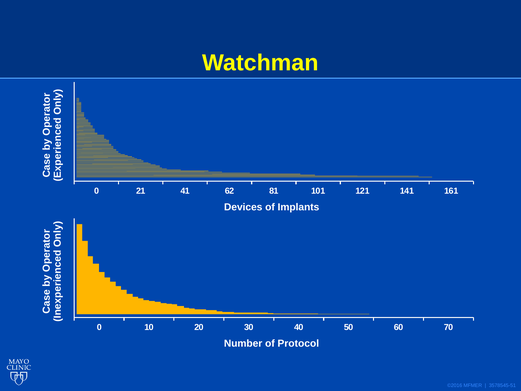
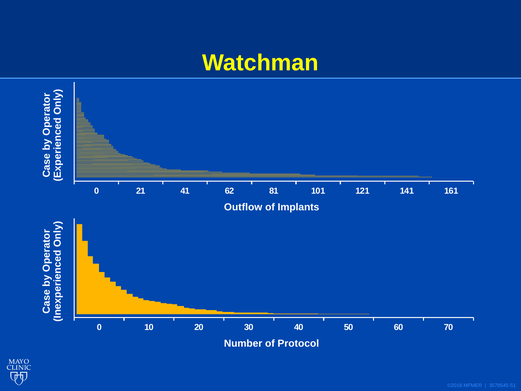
Devices: Devices -> Outflow
